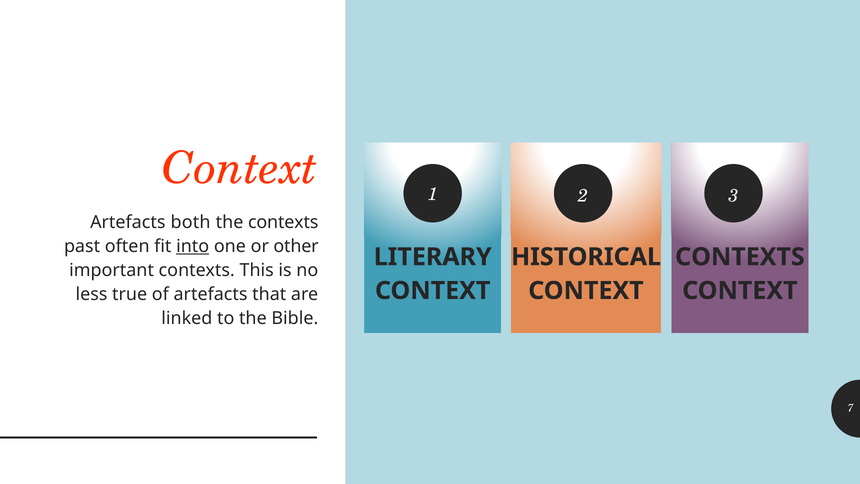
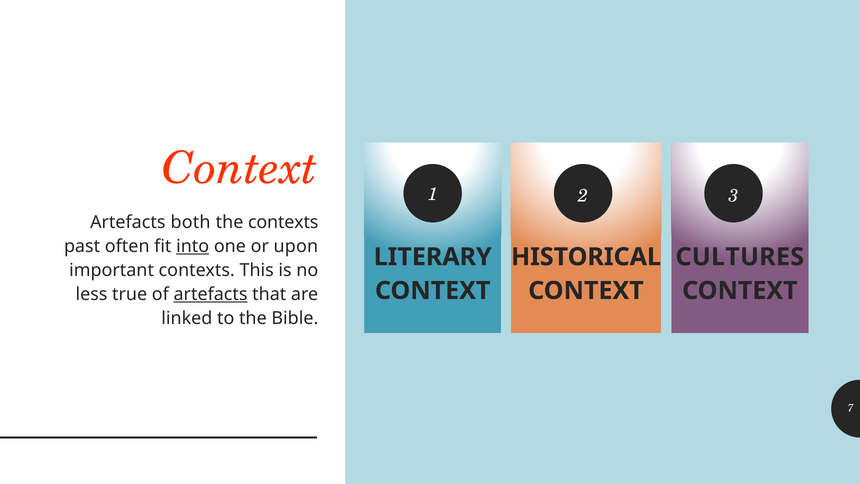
other: other -> upon
CONTEXTS at (740, 257): CONTEXTS -> CULTURES
artefacts at (211, 294) underline: none -> present
